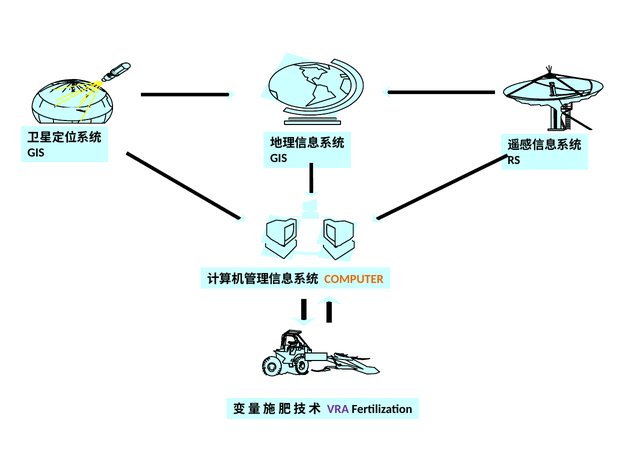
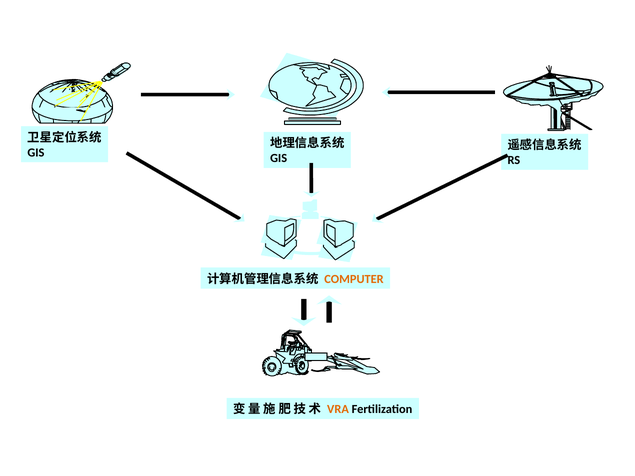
VRA colour: purple -> orange
